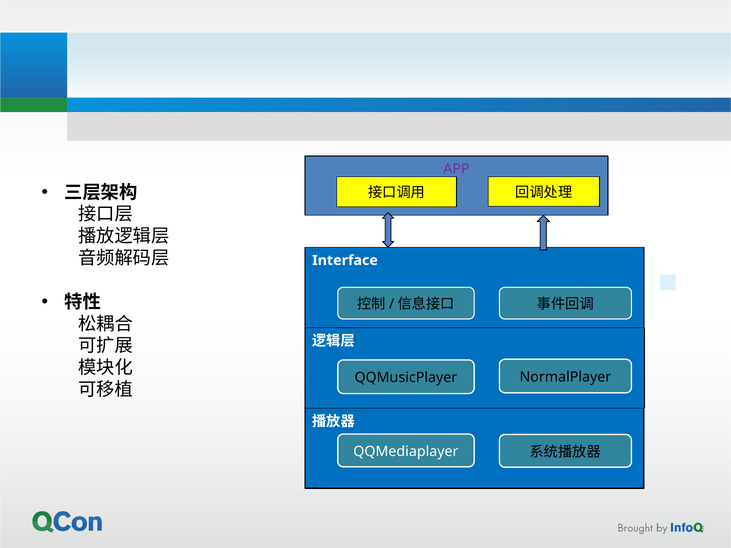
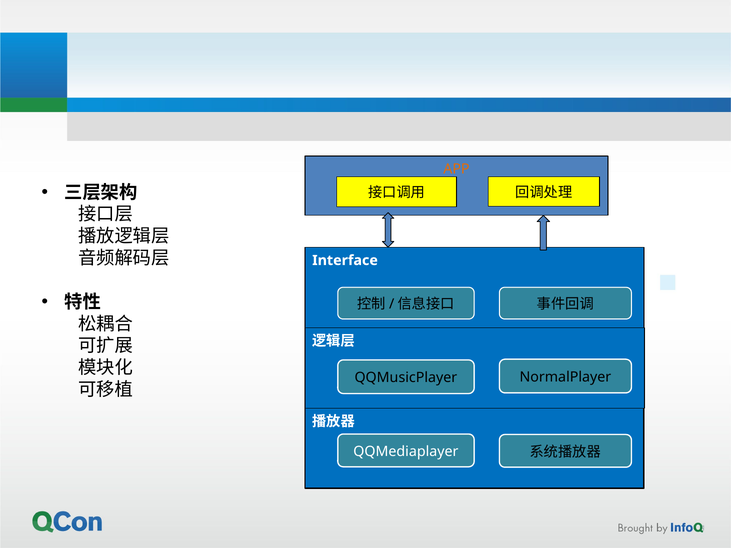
APP colour: purple -> orange
